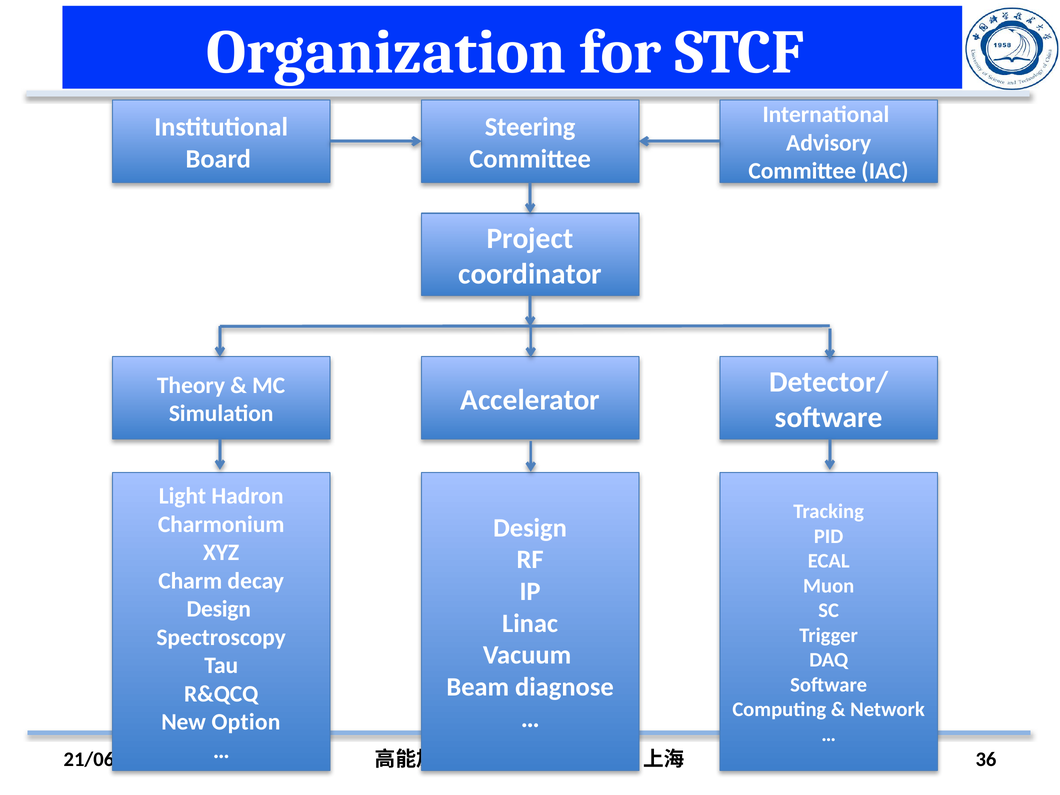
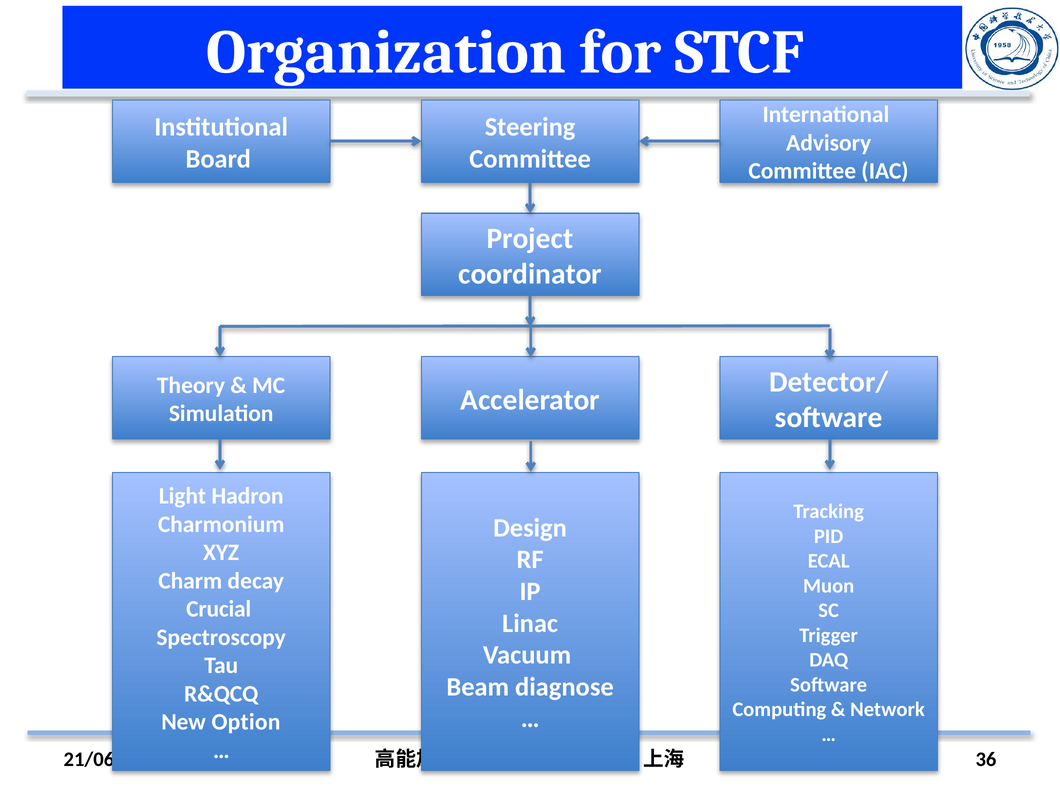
Design at (219, 609): Design -> Crucial
